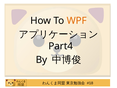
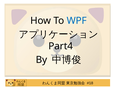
WPF colour: orange -> blue
